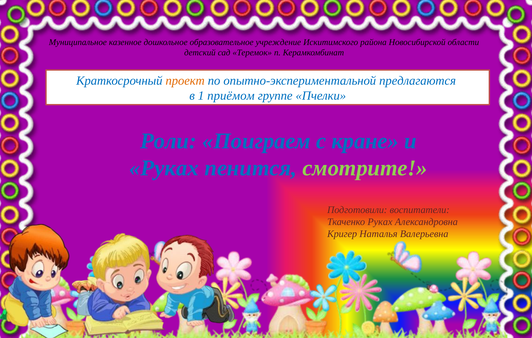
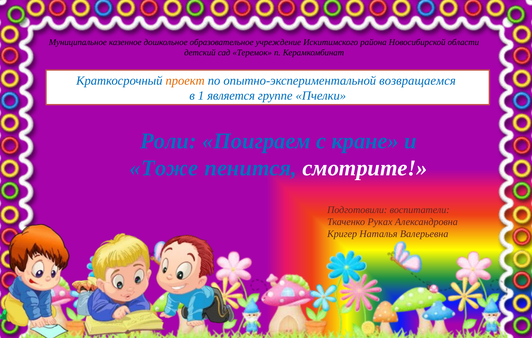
предлагаются: предлагаются -> возвращаемся
приёмом: приёмом -> является
Руках at (164, 168): Руках -> Тоже
смотрите colour: light green -> white
